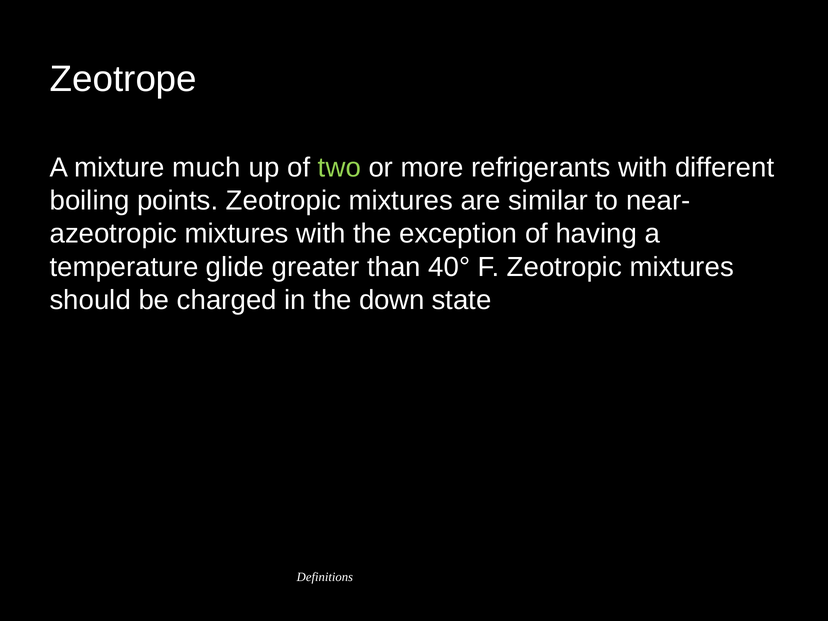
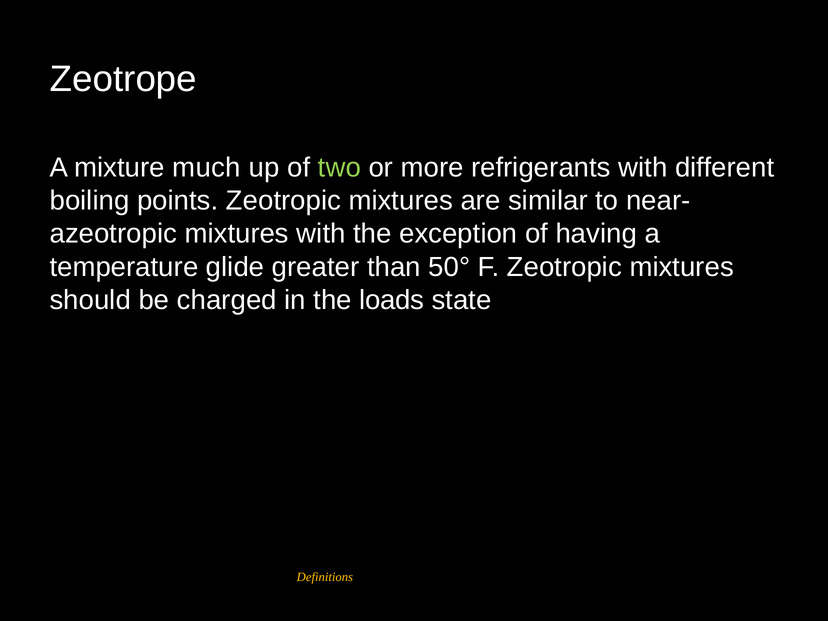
40°: 40° -> 50°
down: down -> loads
Definitions colour: white -> yellow
